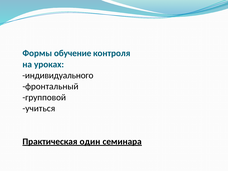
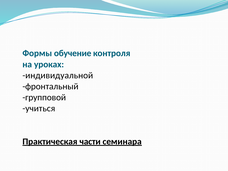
индивидуального: индивидуального -> индивидуальной
один: один -> части
